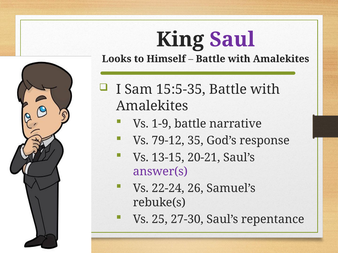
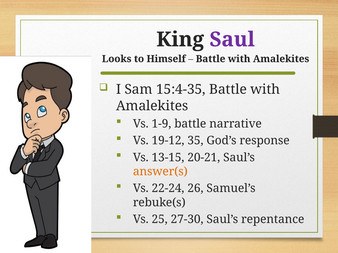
15:5-35: 15:5-35 -> 15:4-35
79-12: 79-12 -> 19-12
answer(s colour: purple -> orange
